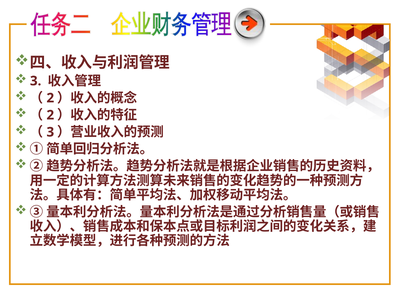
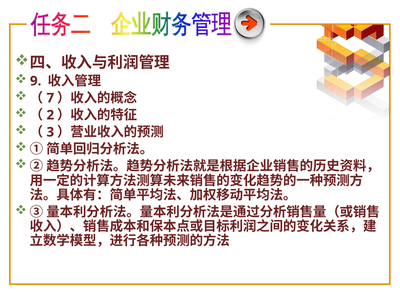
3 at (36, 81): 3 -> 9
2 at (50, 98): 2 -> 7
